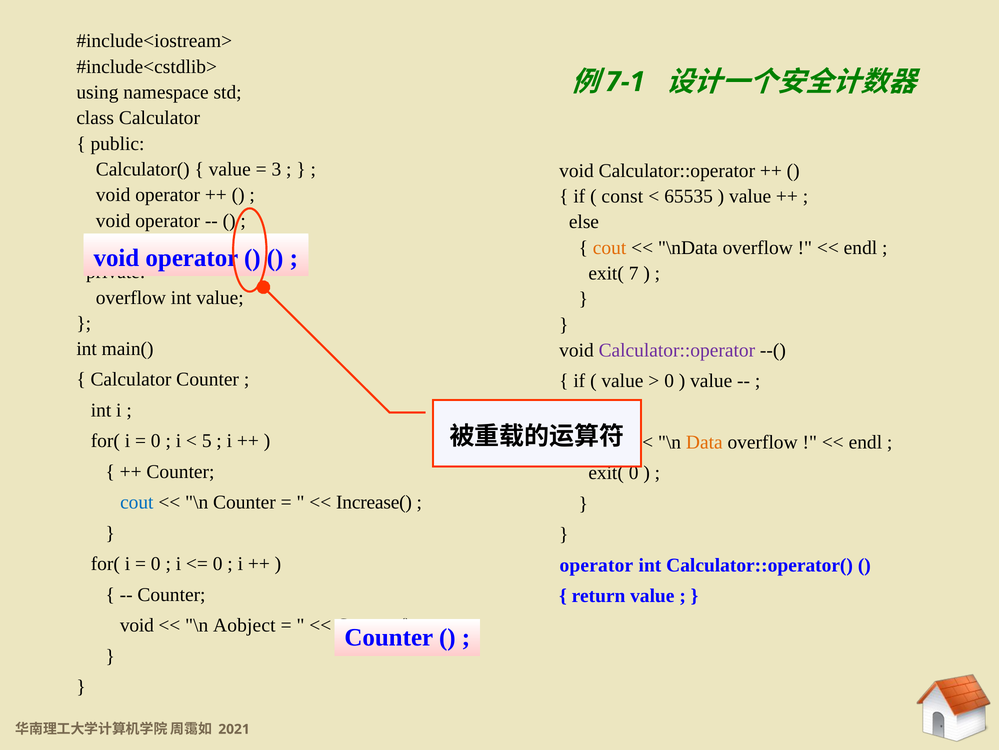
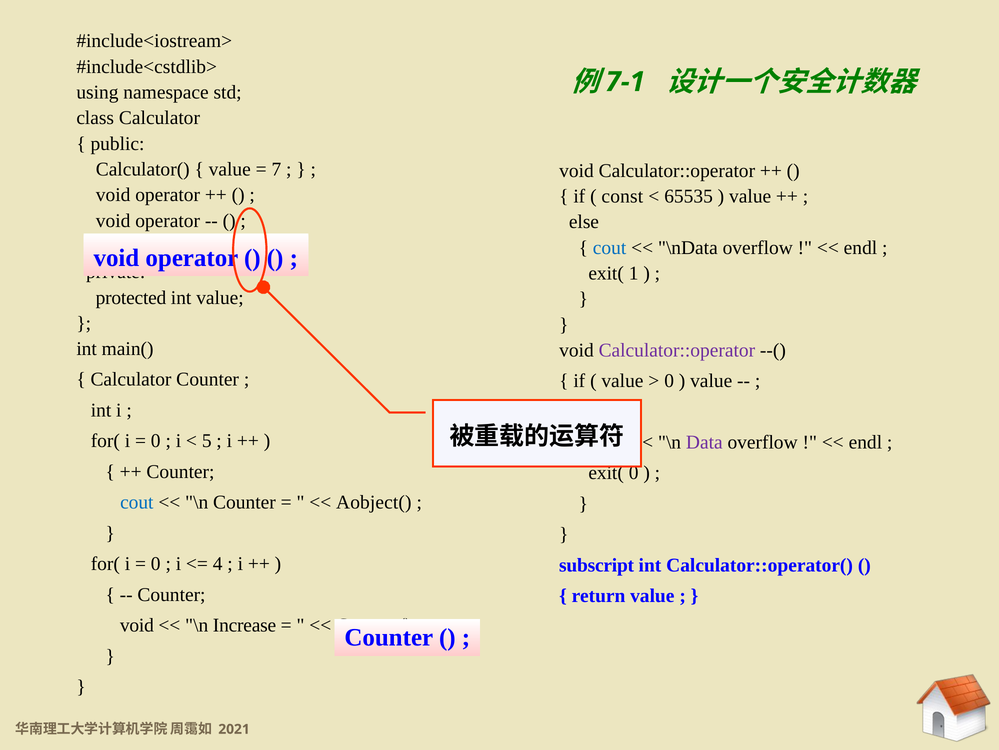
3: 3 -> 7
cout at (610, 247) colour: orange -> blue
7: 7 -> 1
overflow at (131, 297): overflow -> protected
Data colour: orange -> purple
Increase(: Increase( -> Aobject(
0 at (218, 563): 0 -> 4
operator at (596, 565): operator -> subscript
Aobject: Aobject -> Increase
